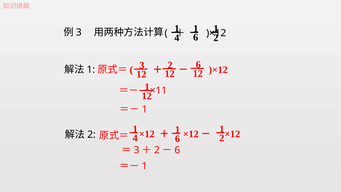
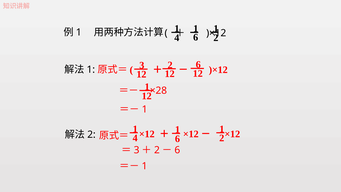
3 at (79, 32): 3 -> 1
×11: ×11 -> ×28
